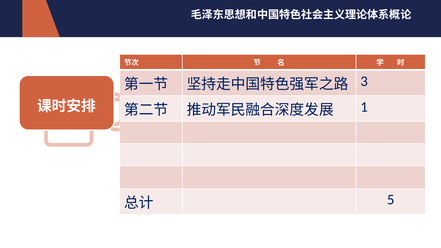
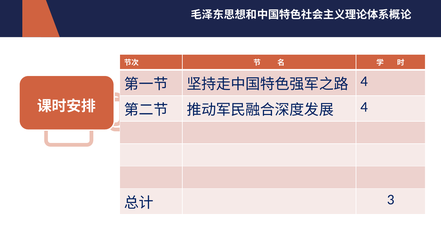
3 at (364, 81): 3 -> 4
1 at (364, 107): 1 -> 4
5: 5 -> 3
